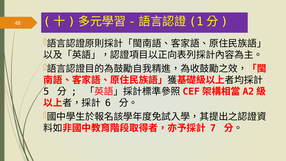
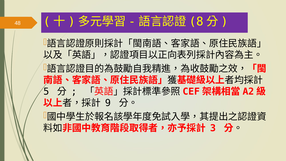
1: 1 -> 8
6: 6 -> 9
7: 7 -> 3
